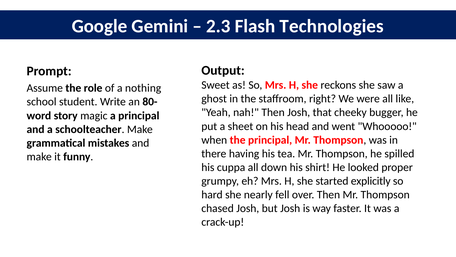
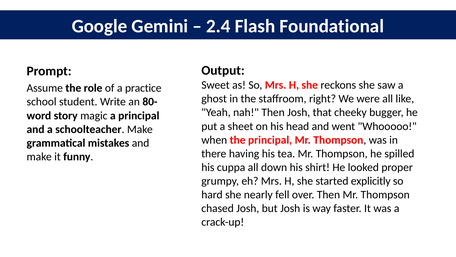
2.3: 2.3 -> 2.4
Technologies: Technologies -> Foundational
nothing: nothing -> practice
